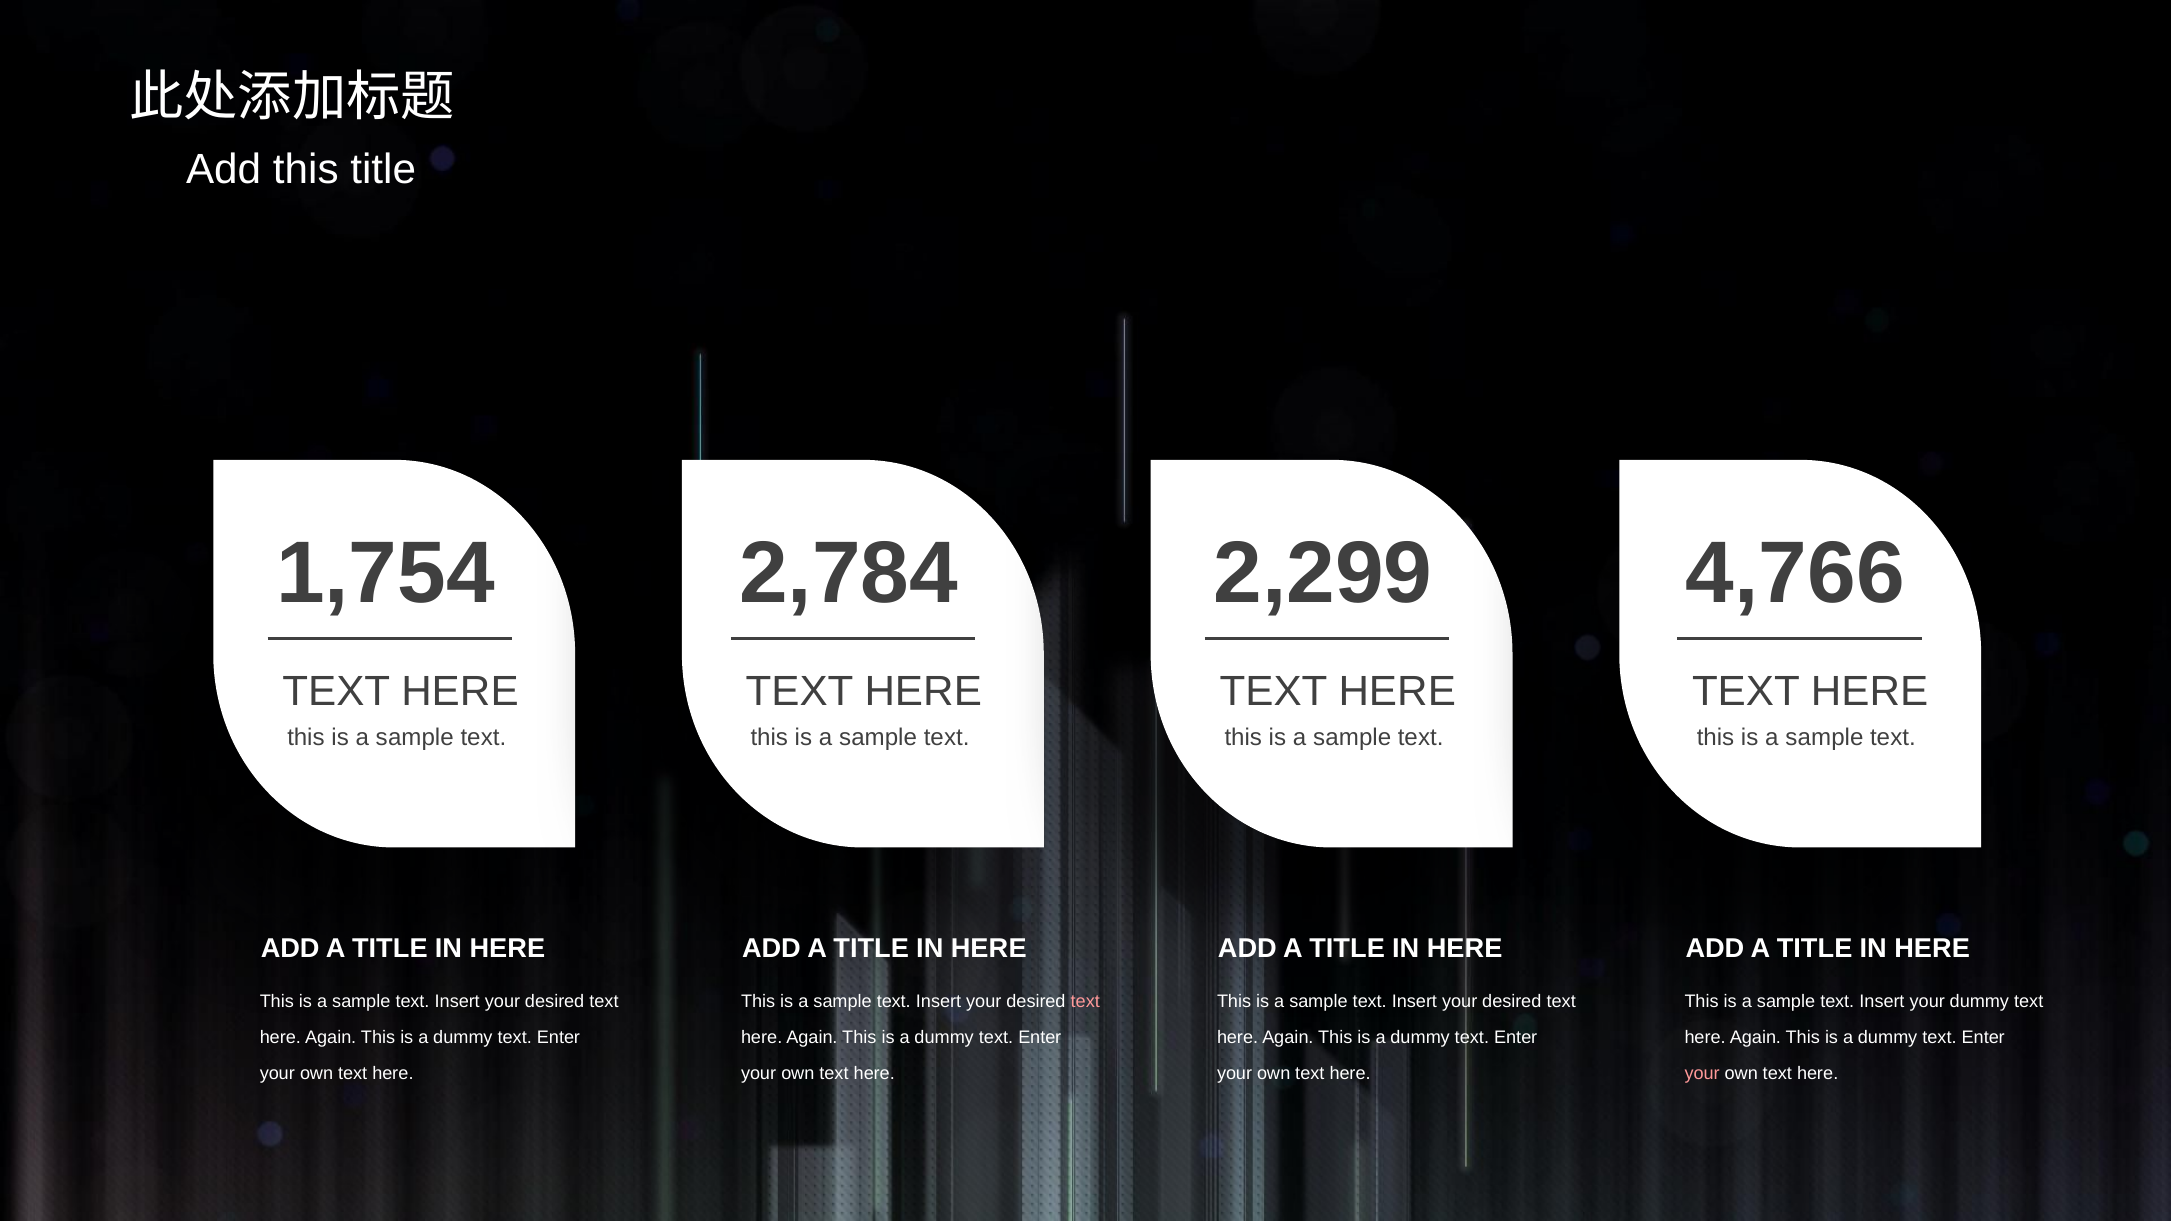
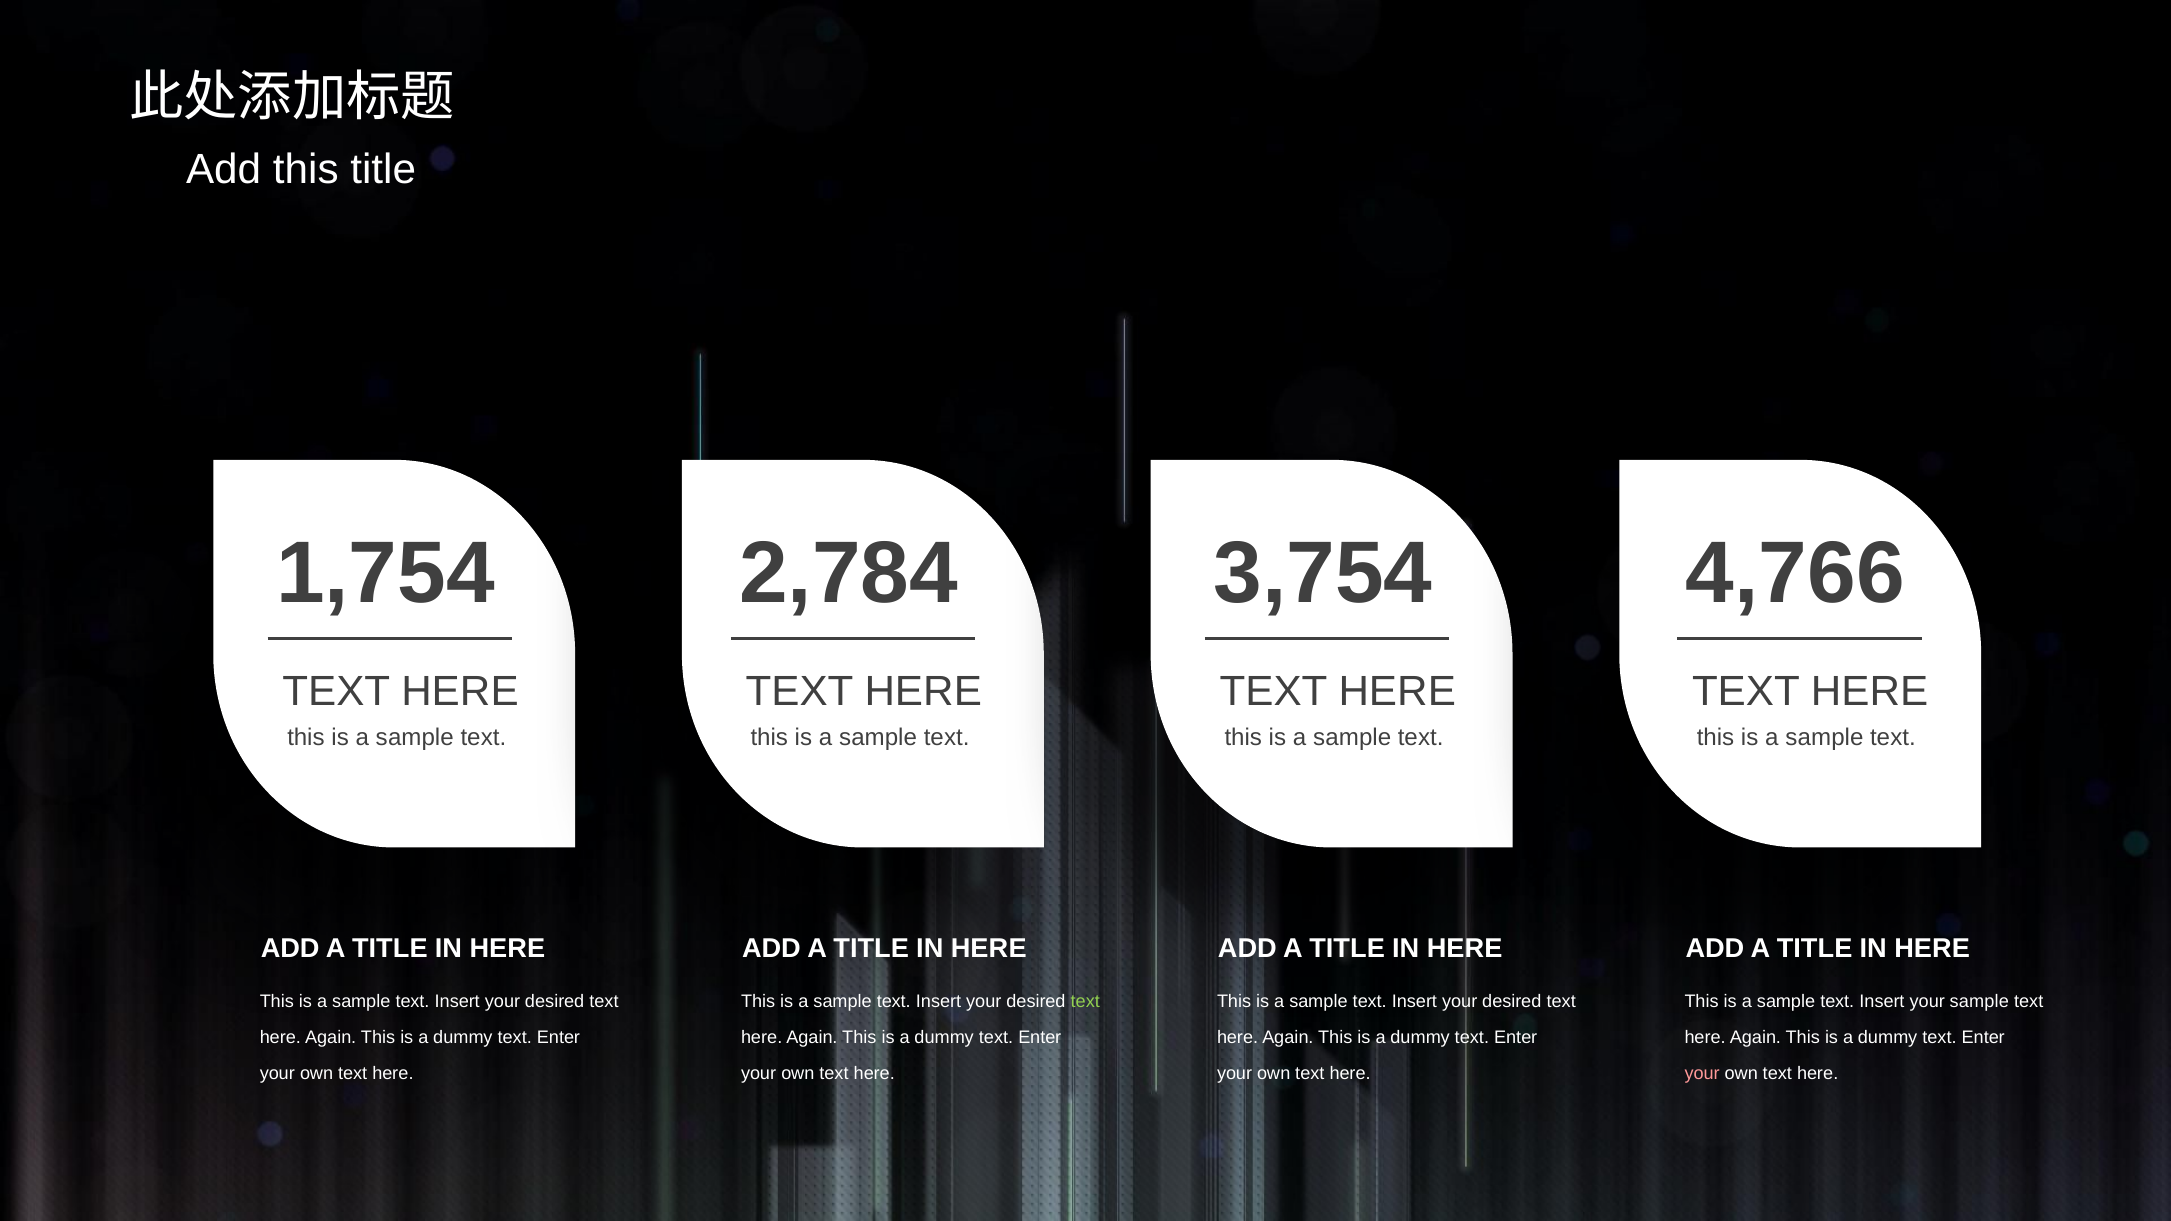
2,299: 2,299 -> 3,754
text at (1085, 1002) colour: pink -> light green
your dummy: dummy -> sample
